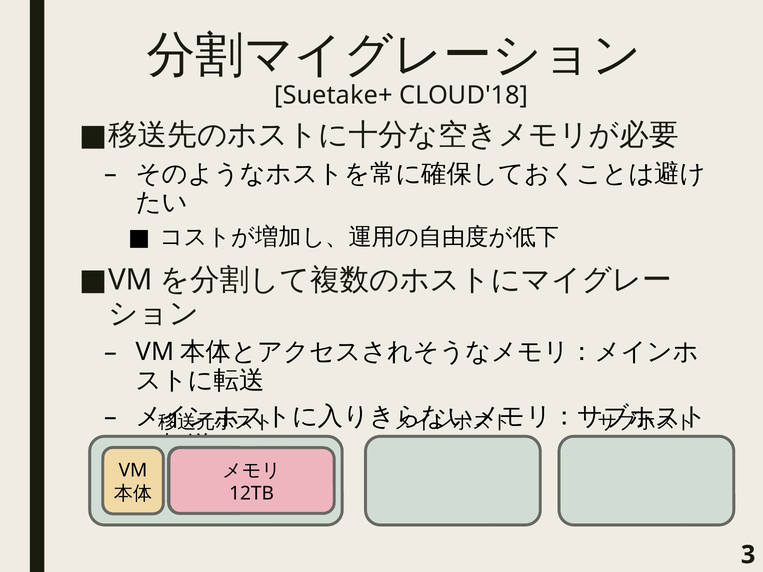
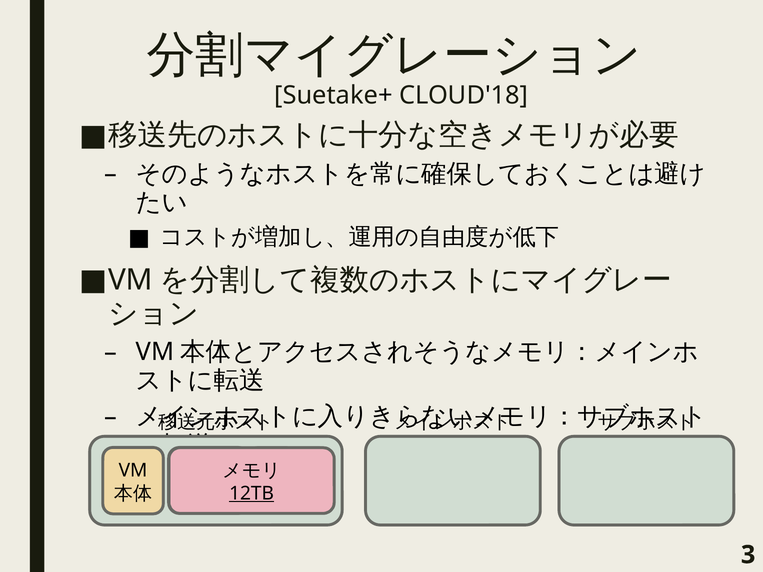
12TB underline: none -> present
